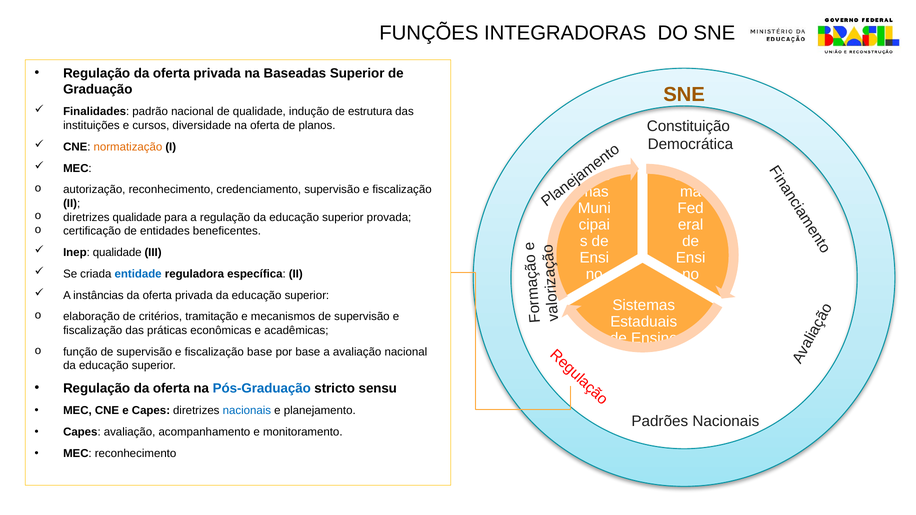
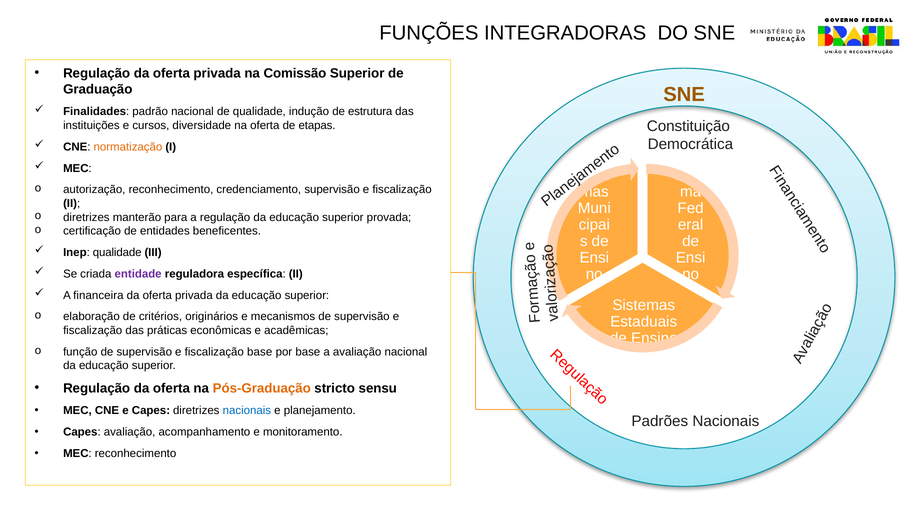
Baseadas: Baseadas -> Comissão
planos: planos -> etapas
diretrizes qualidade: qualidade -> manterão
entidade colour: blue -> purple
instâncias: instâncias -> financeira
tramitação: tramitação -> originários
Pós-Graduação colour: blue -> orange
